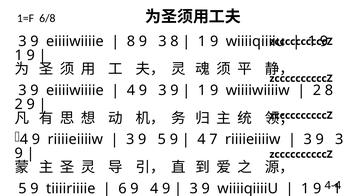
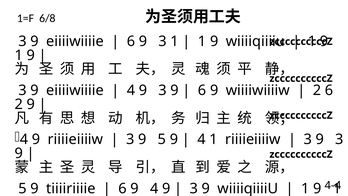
8 at (131, 41): 8 -> 6
3 8: 8 -> 1
1 at (202, 90): 1 -> 6
2 8: 8 -> 6
4 7: 7 -> 1
